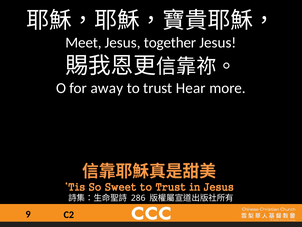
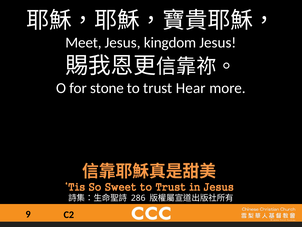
together: together -> kingdom
away: away -> stone
